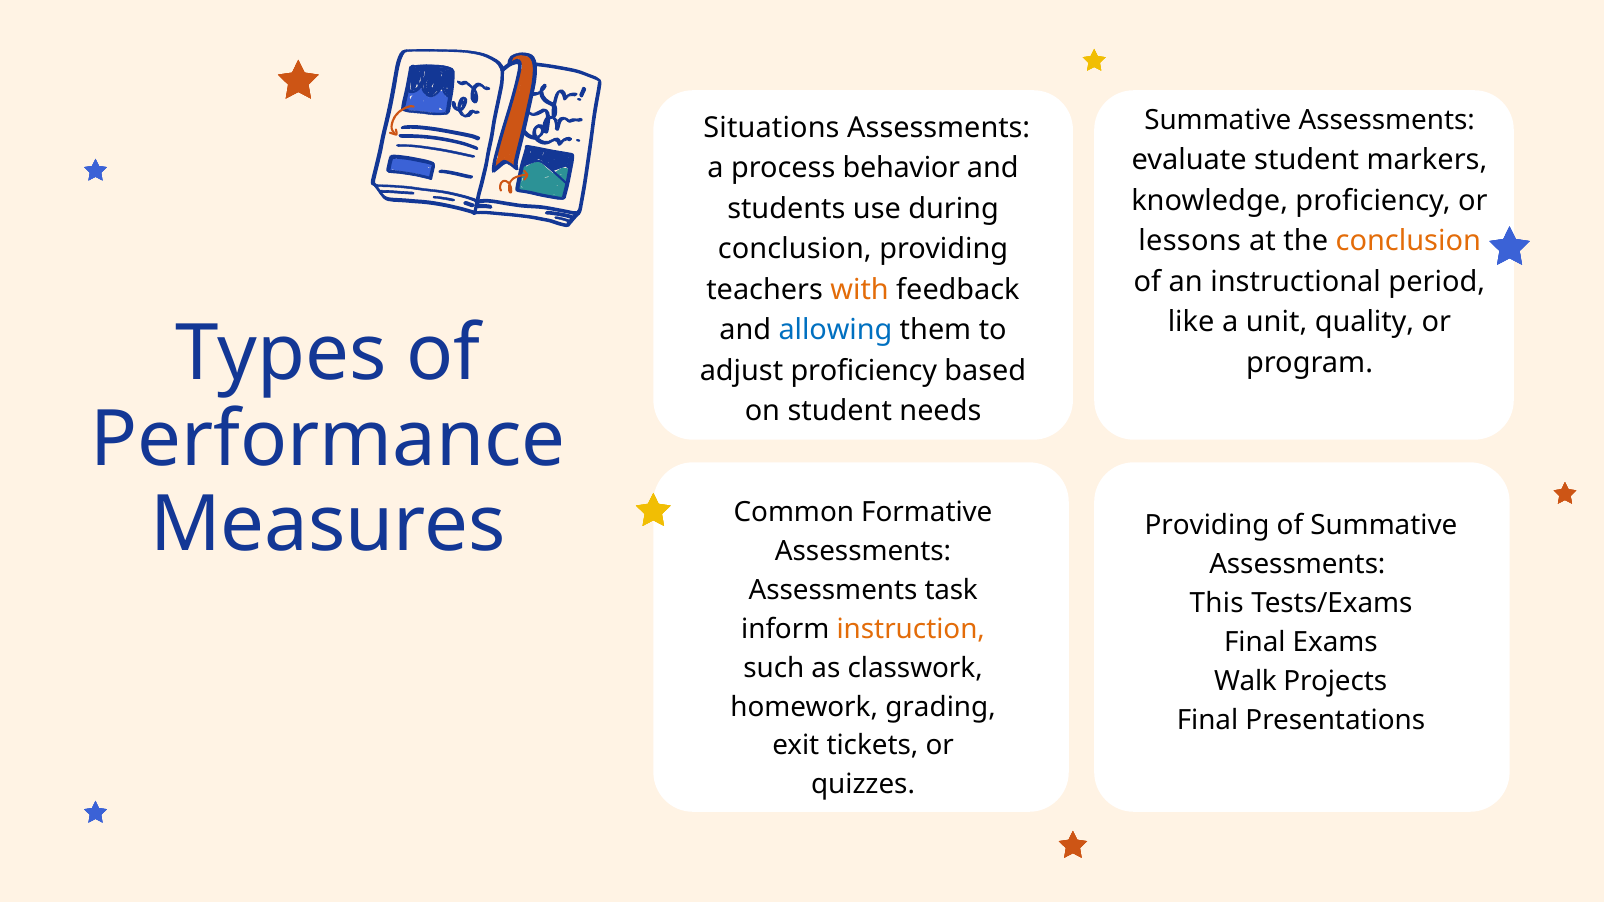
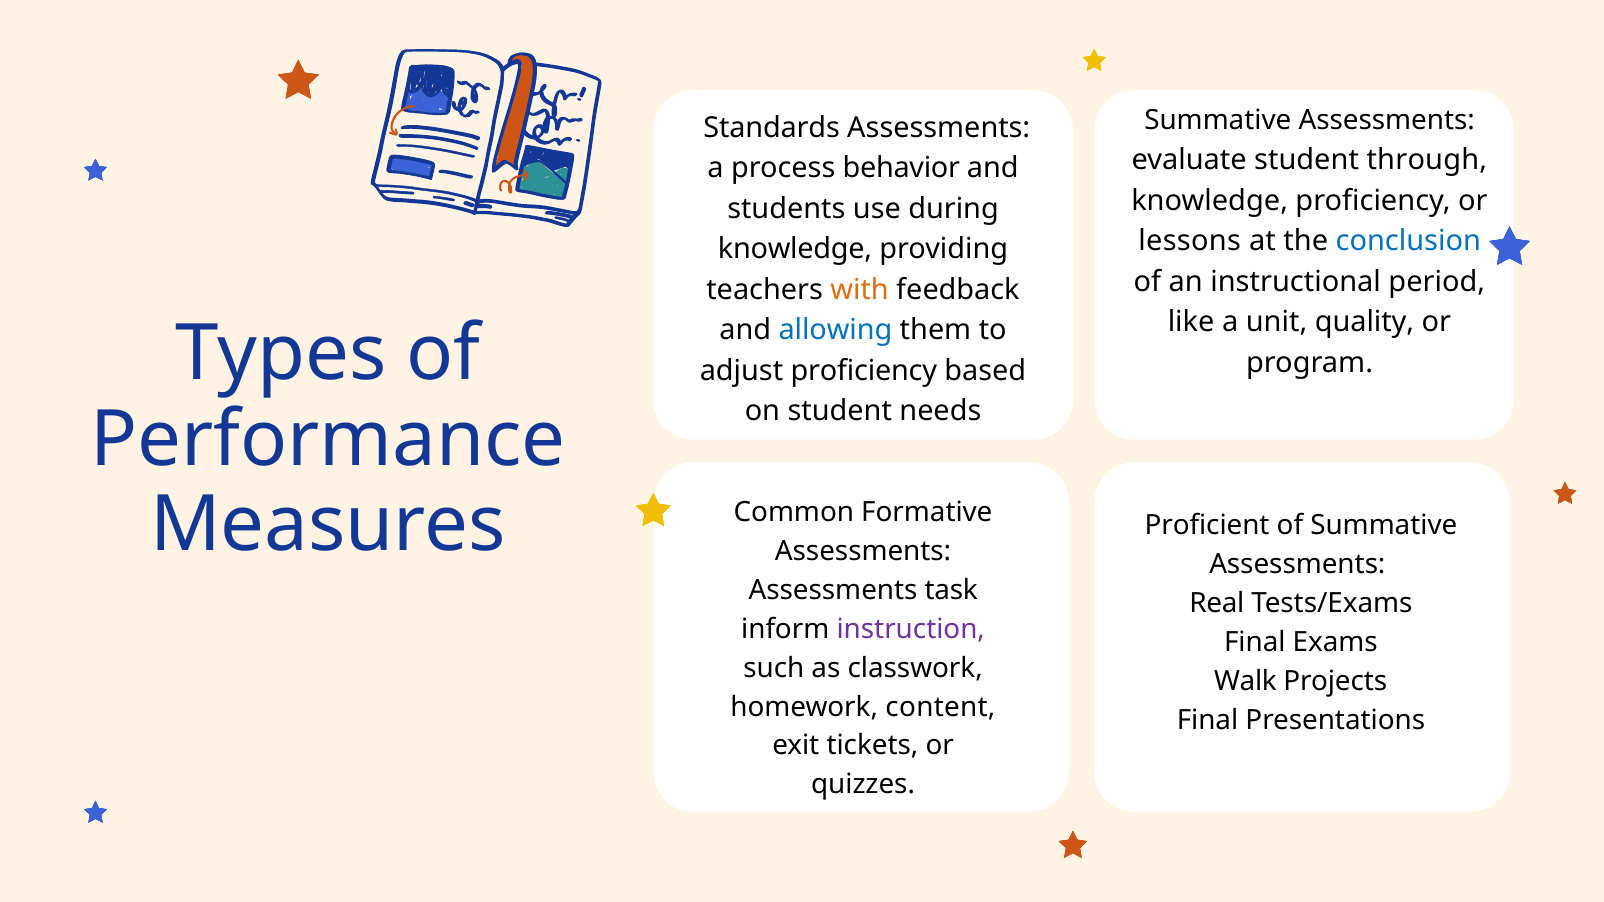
Situations: Situations -> Standards
markers: markers -> through
conclusion at (1408, 241) colour: orange -> blue
conclusion at (795, 249): conclusion -> knowledge
Measures Providing: Providing -> Proficient
This: This -> Real
instruction colour: orange -> purple
grading: grading -> content
